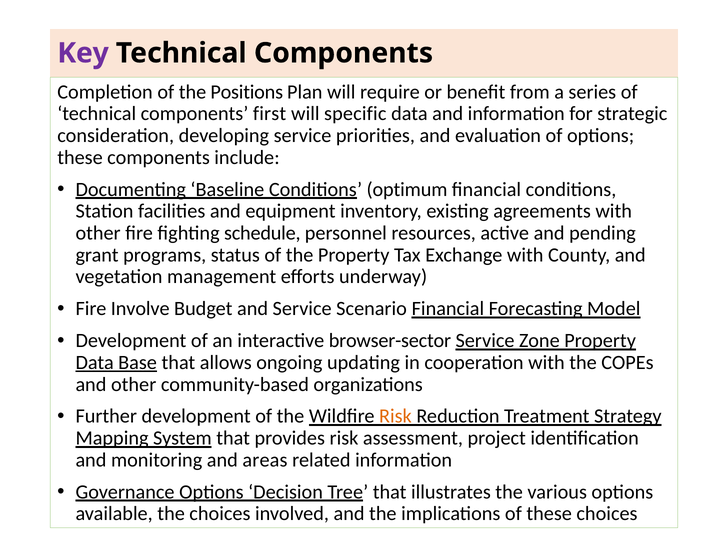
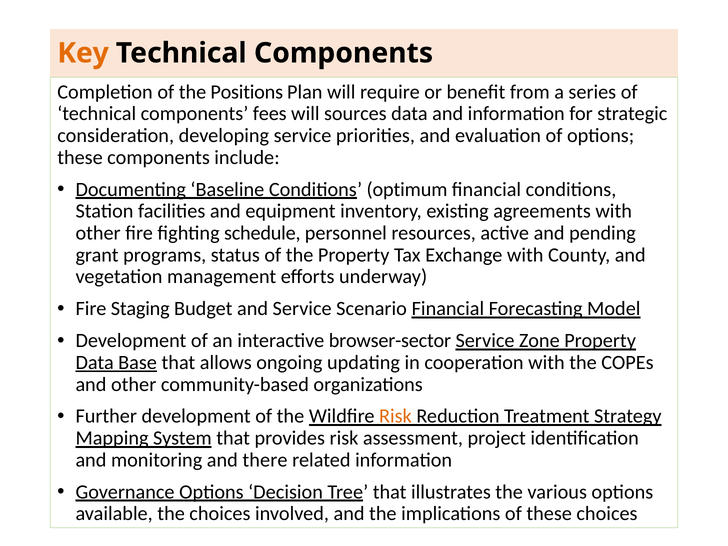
Key colour: purple -> orange
first: first -> fees
specific: specific -> sources
Involve: Involve -> Staging
areas: areas -> there
